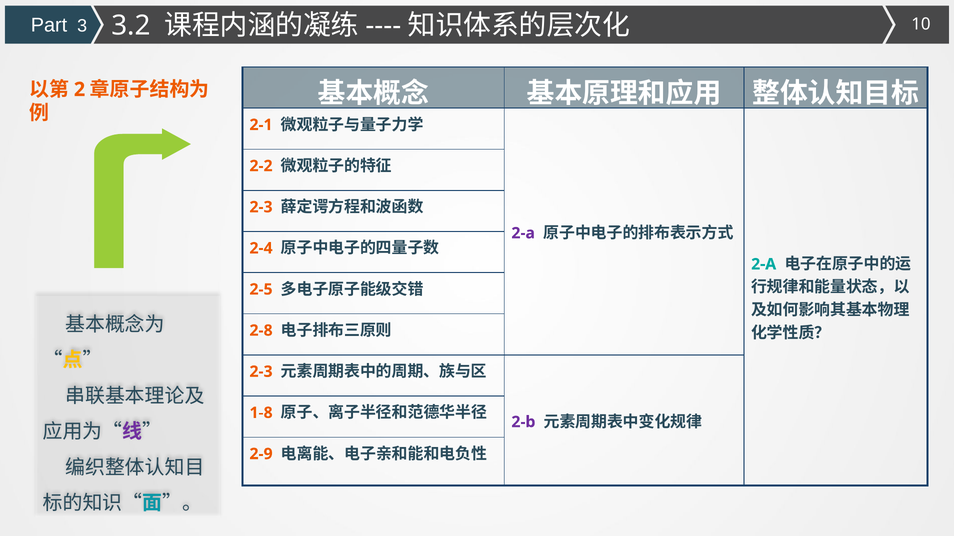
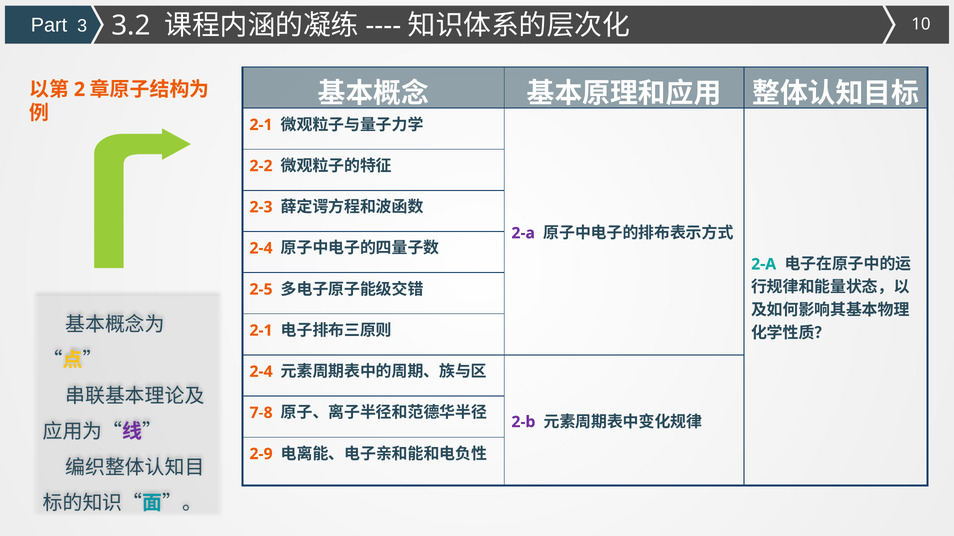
2-8 at (261, 331): 2-8 -> 2-1
2-3 at (261, 372): 2-3 -> 2-4
1-8: 1-8 -> 7-8
